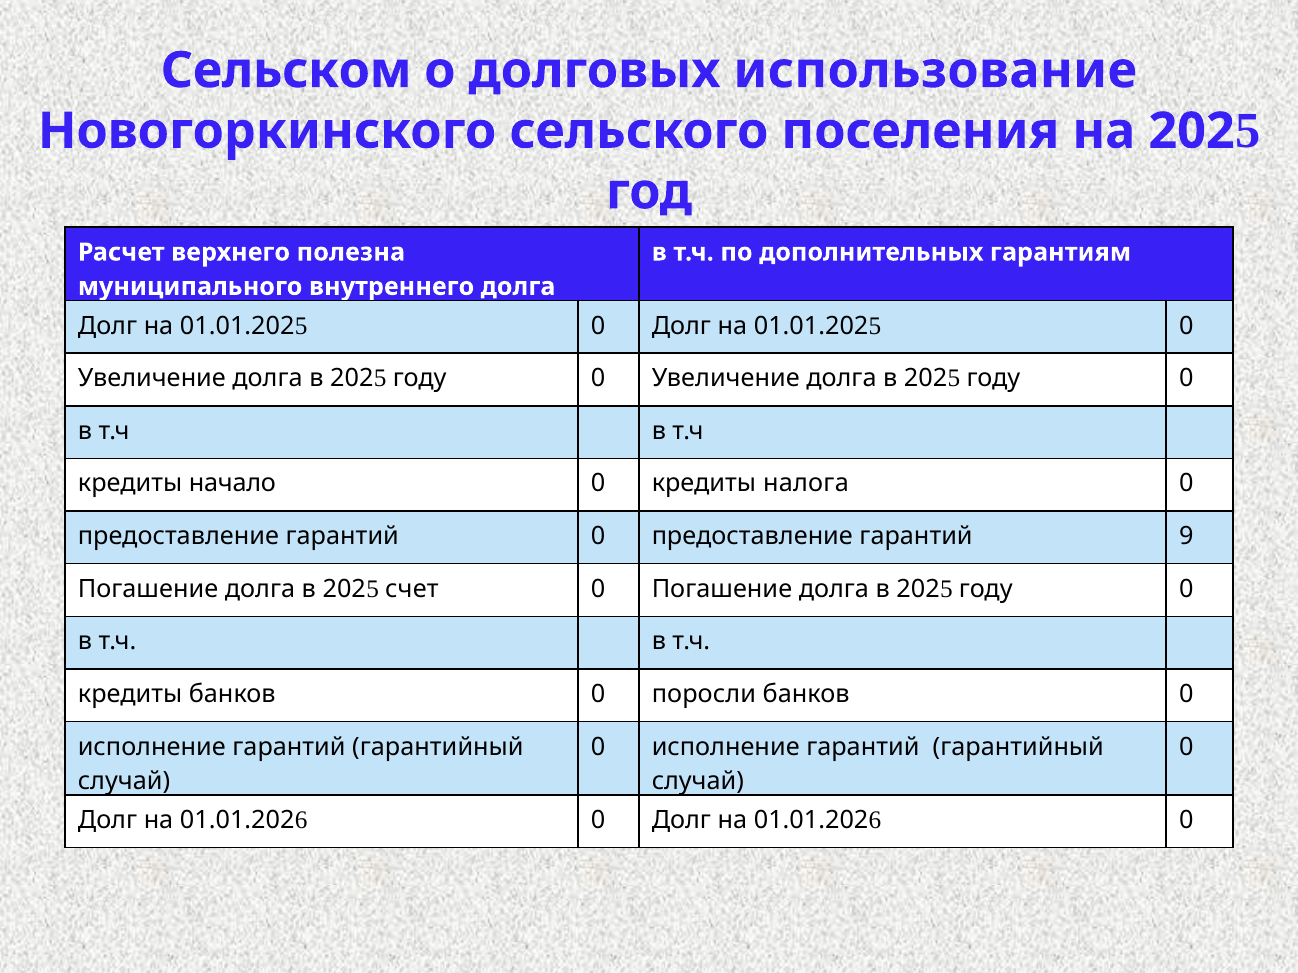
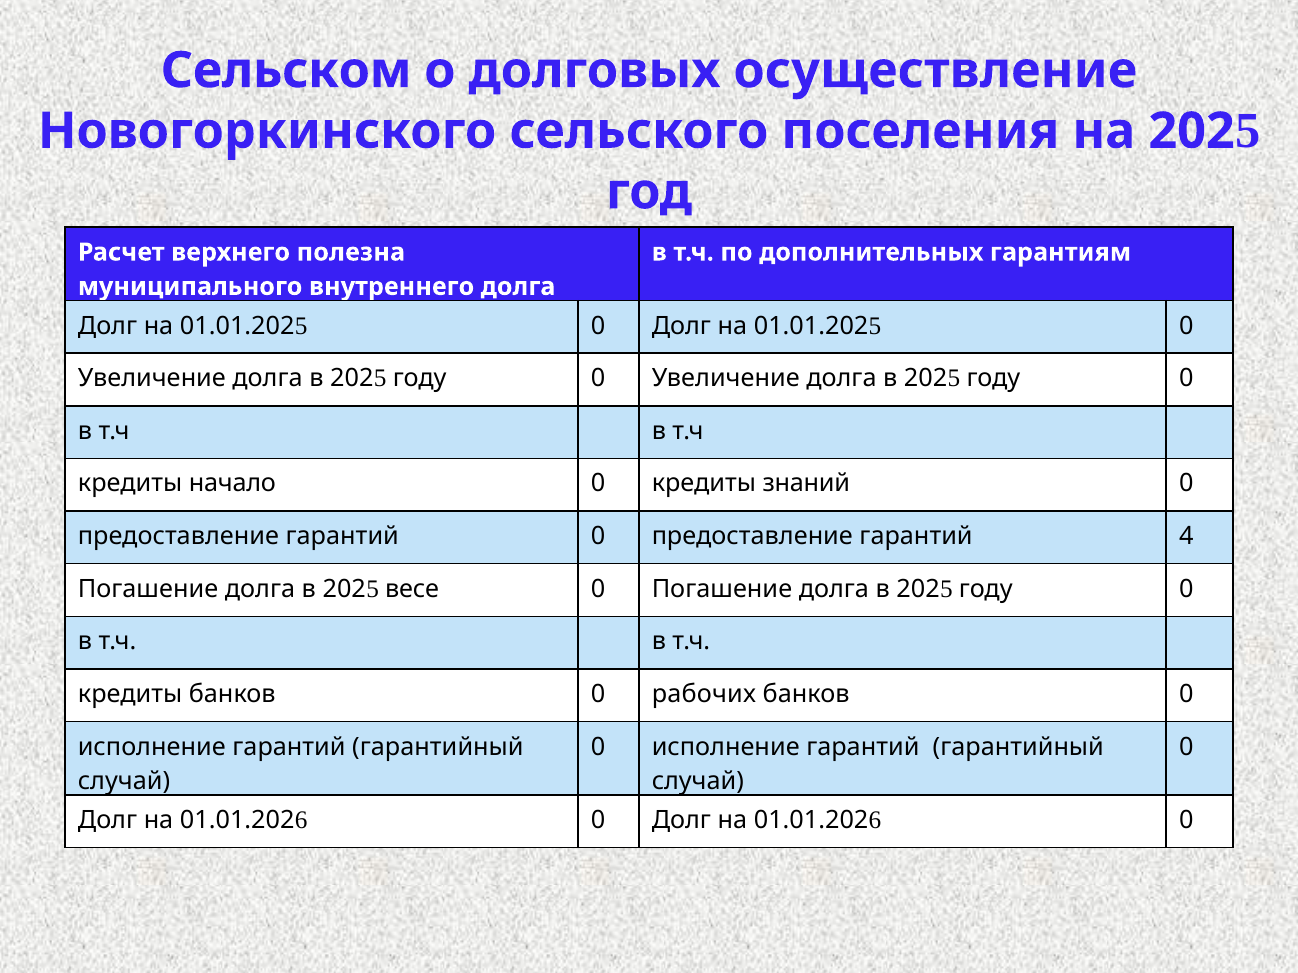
использование: использование -> осуществление
налога: налога -> знаний
9: 9 -> 4
счет: счет -> весе
поросли: поросли -> рабочих
